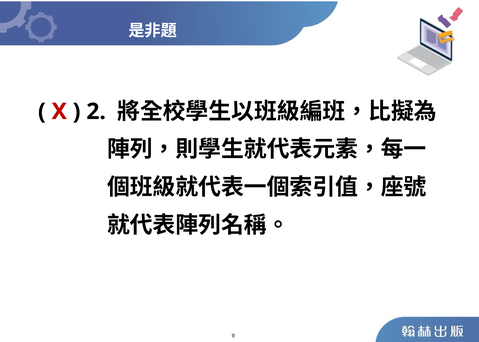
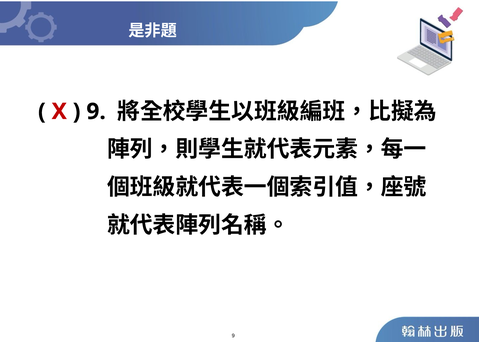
2 at (96, 112): 2 -> 9
